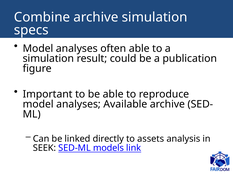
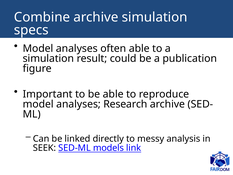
Available: Available -> Research
assets: assets -> messy
